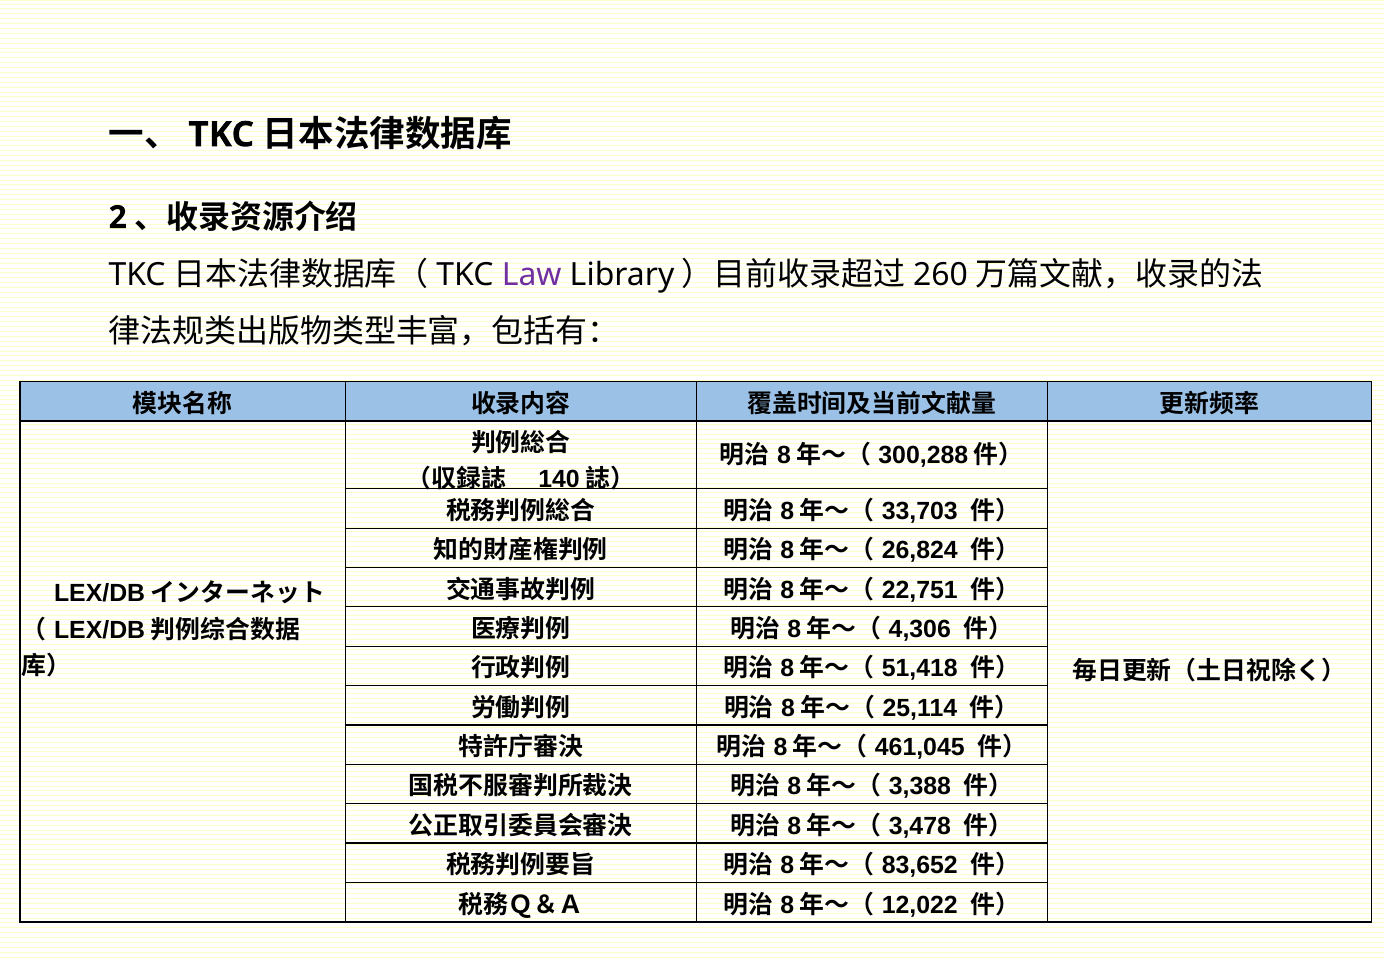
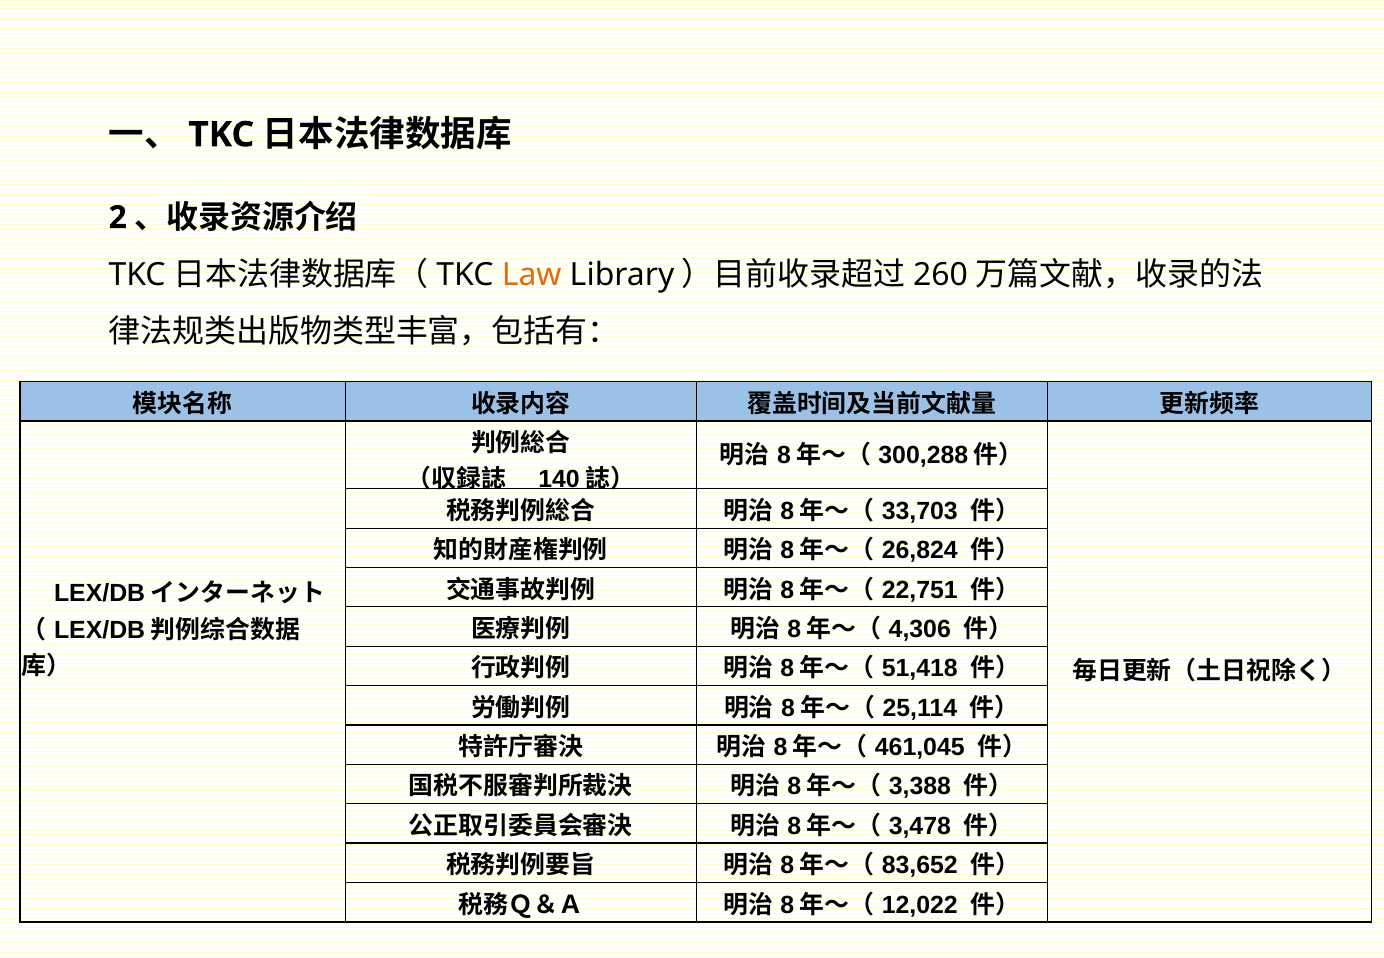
Law colour: purple -> orange
